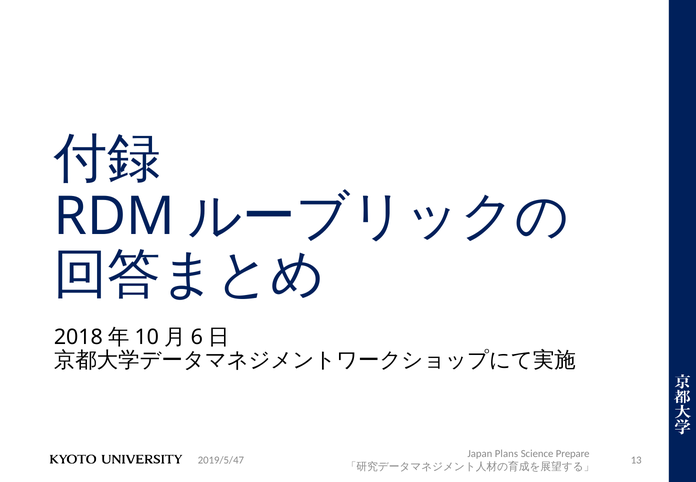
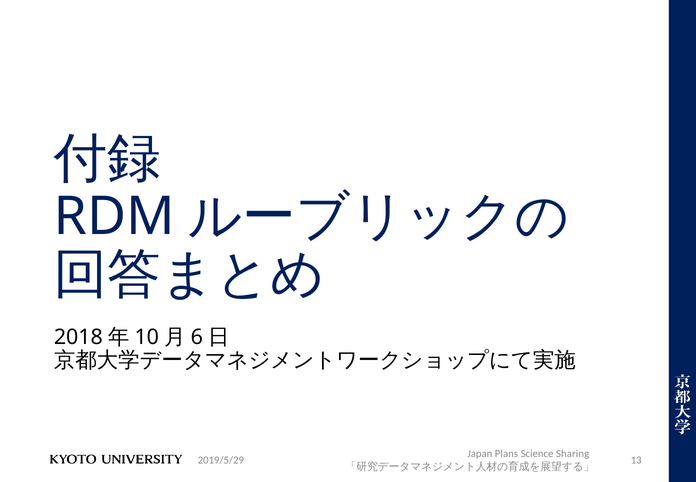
Prepare: Prepare -> Sharing
2019/5/47: 2019/5/47 -> 2019/5/29
